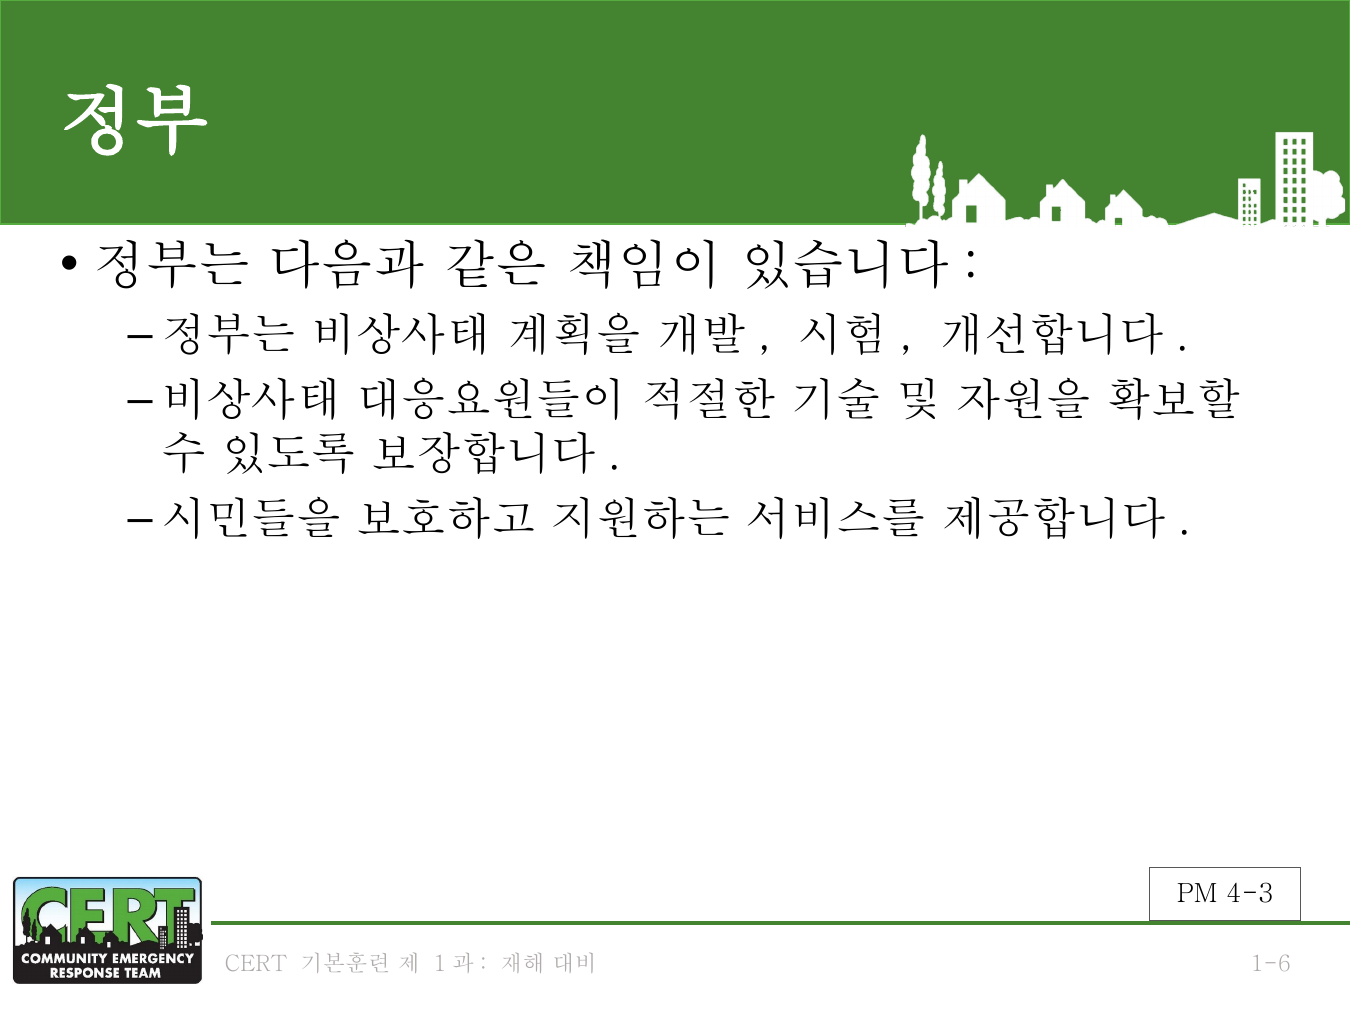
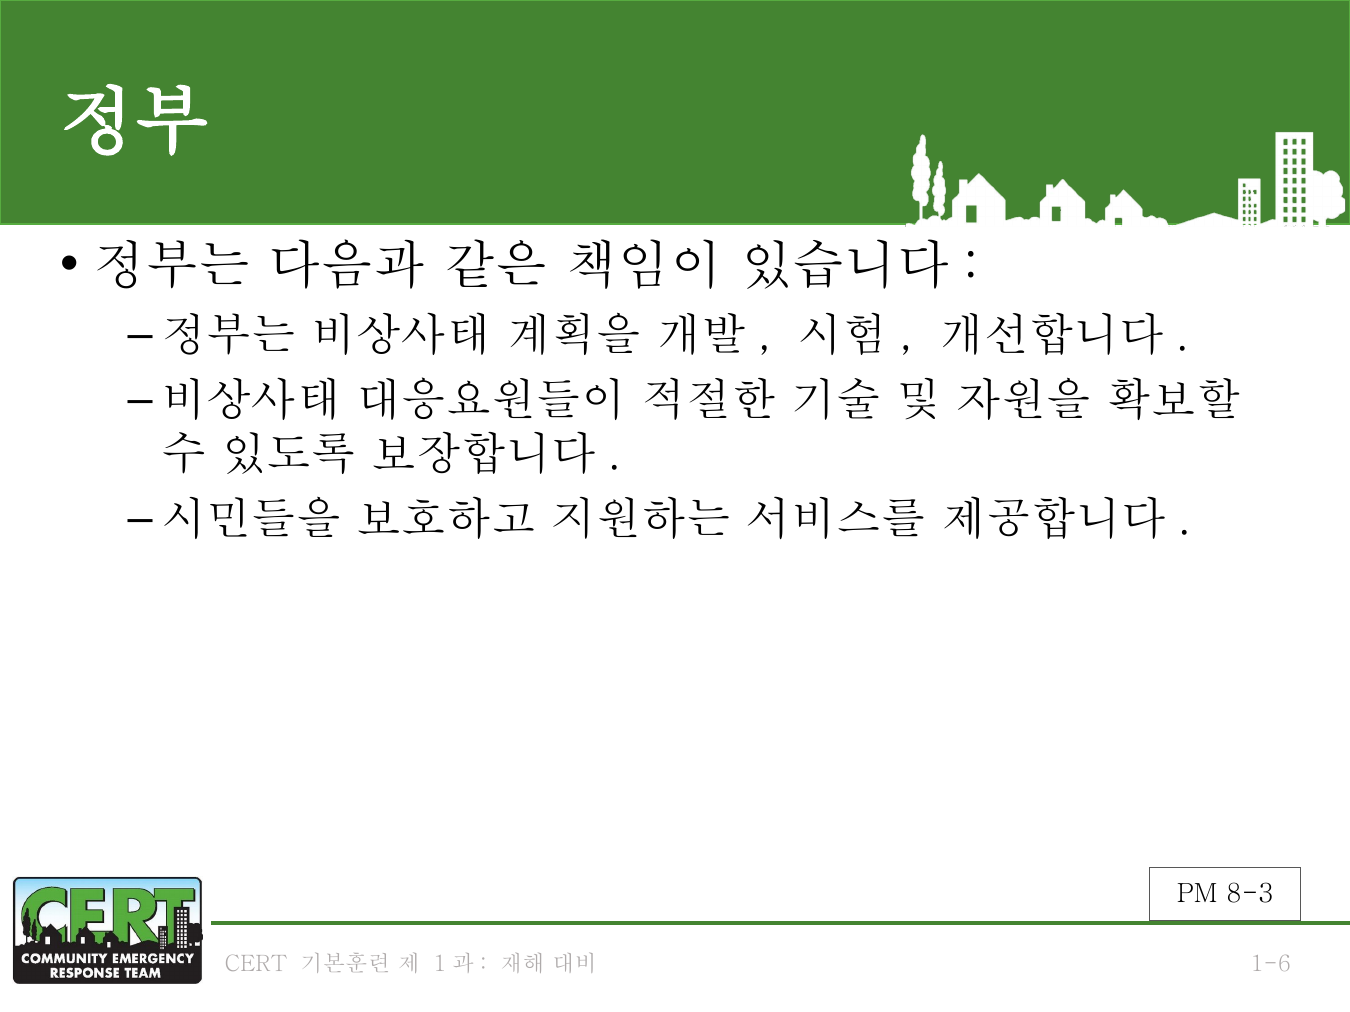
4-3: 4-3 -> 8-3
